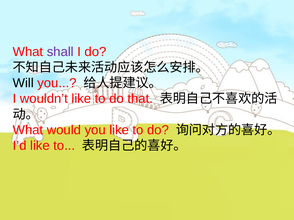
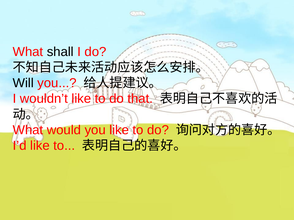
shall colour: purple -> black
